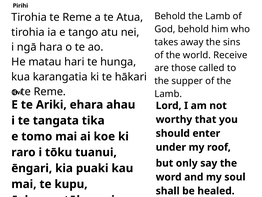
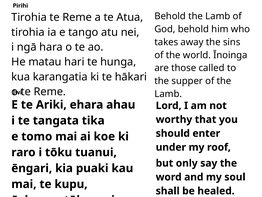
Receive: Receive -> Īnoinga
